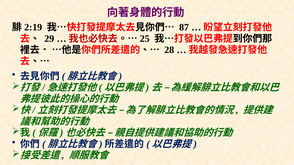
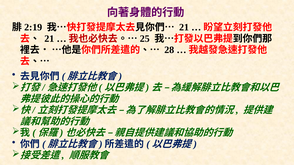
87 at (184, 27): 87 -> 21
29 at (49, 39): 29 -> 21
